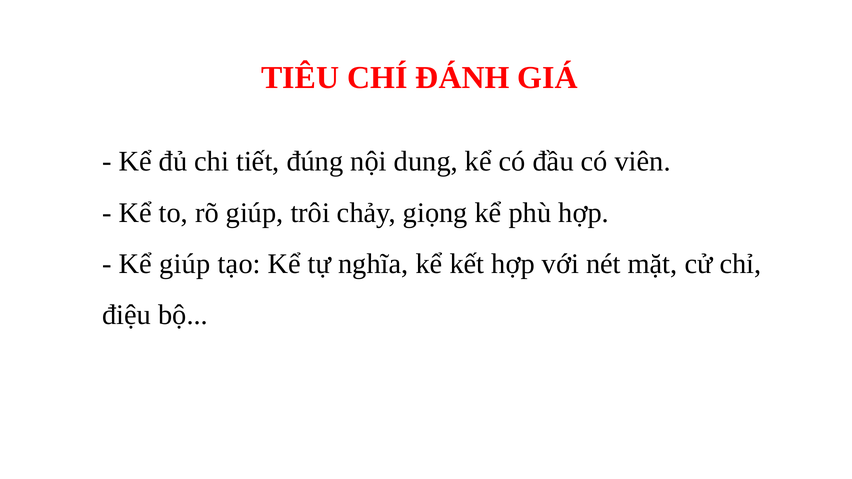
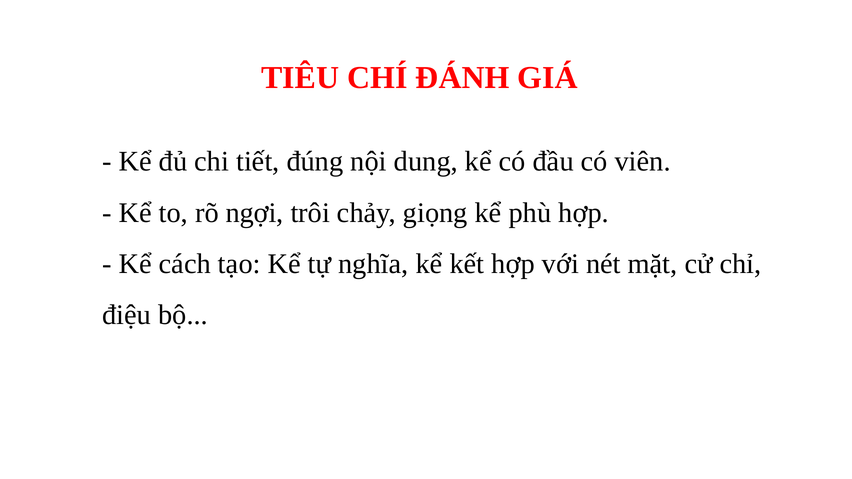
rõ giúp: giúp -> ngợi
Kể giúp: giúp -> cách
